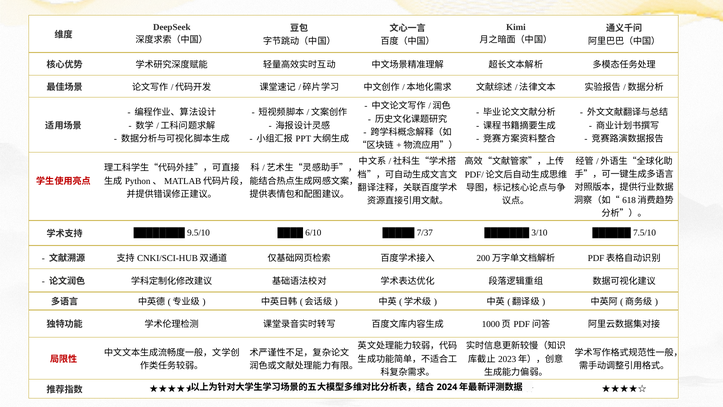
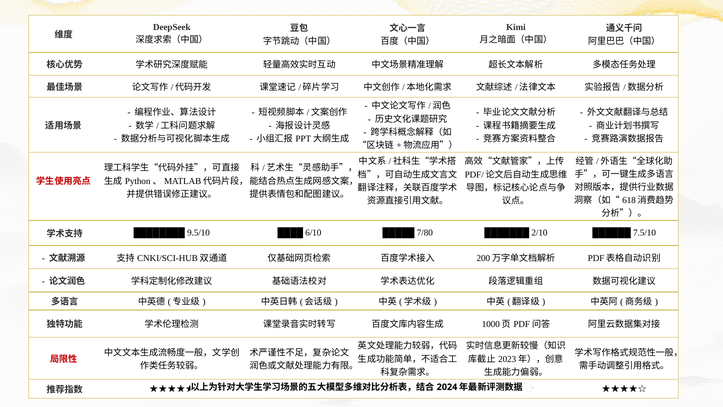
7/37: 7/37 -> 7/80
3/10: 3/10 -> 2/10
